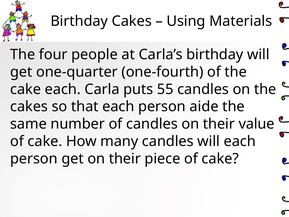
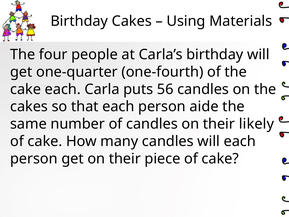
55: 55 -> 56
value: value -> likely
